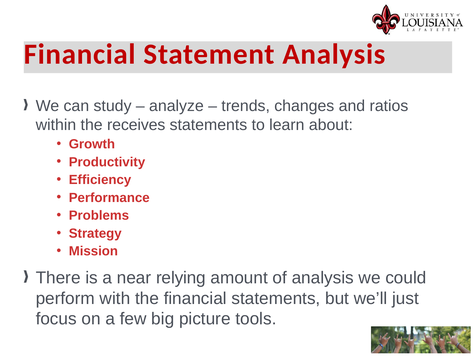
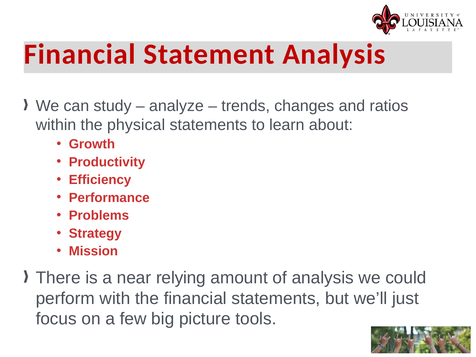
receives: receives -> physical
